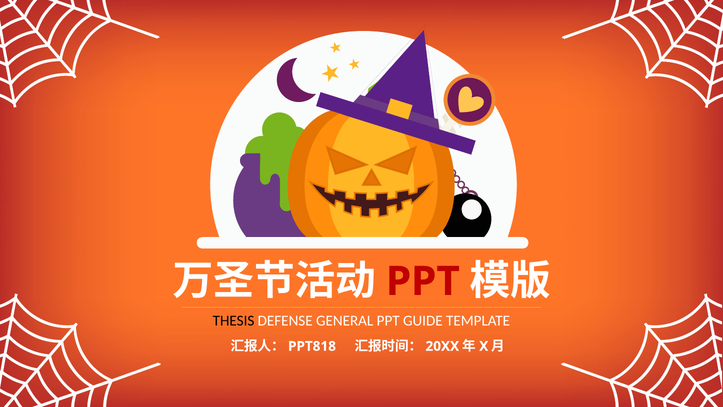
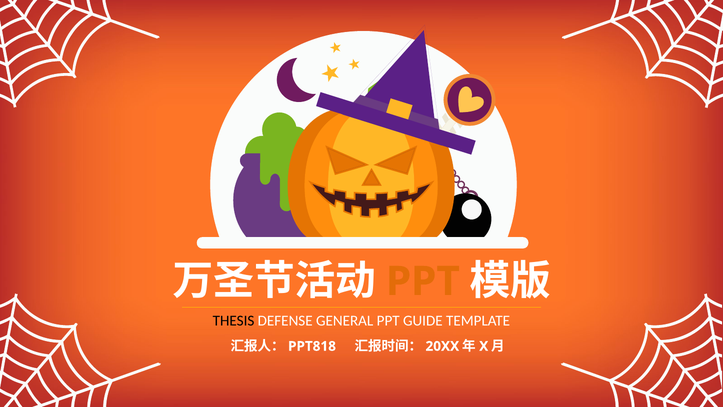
PPT at (423, 281) colour: red -> orange
